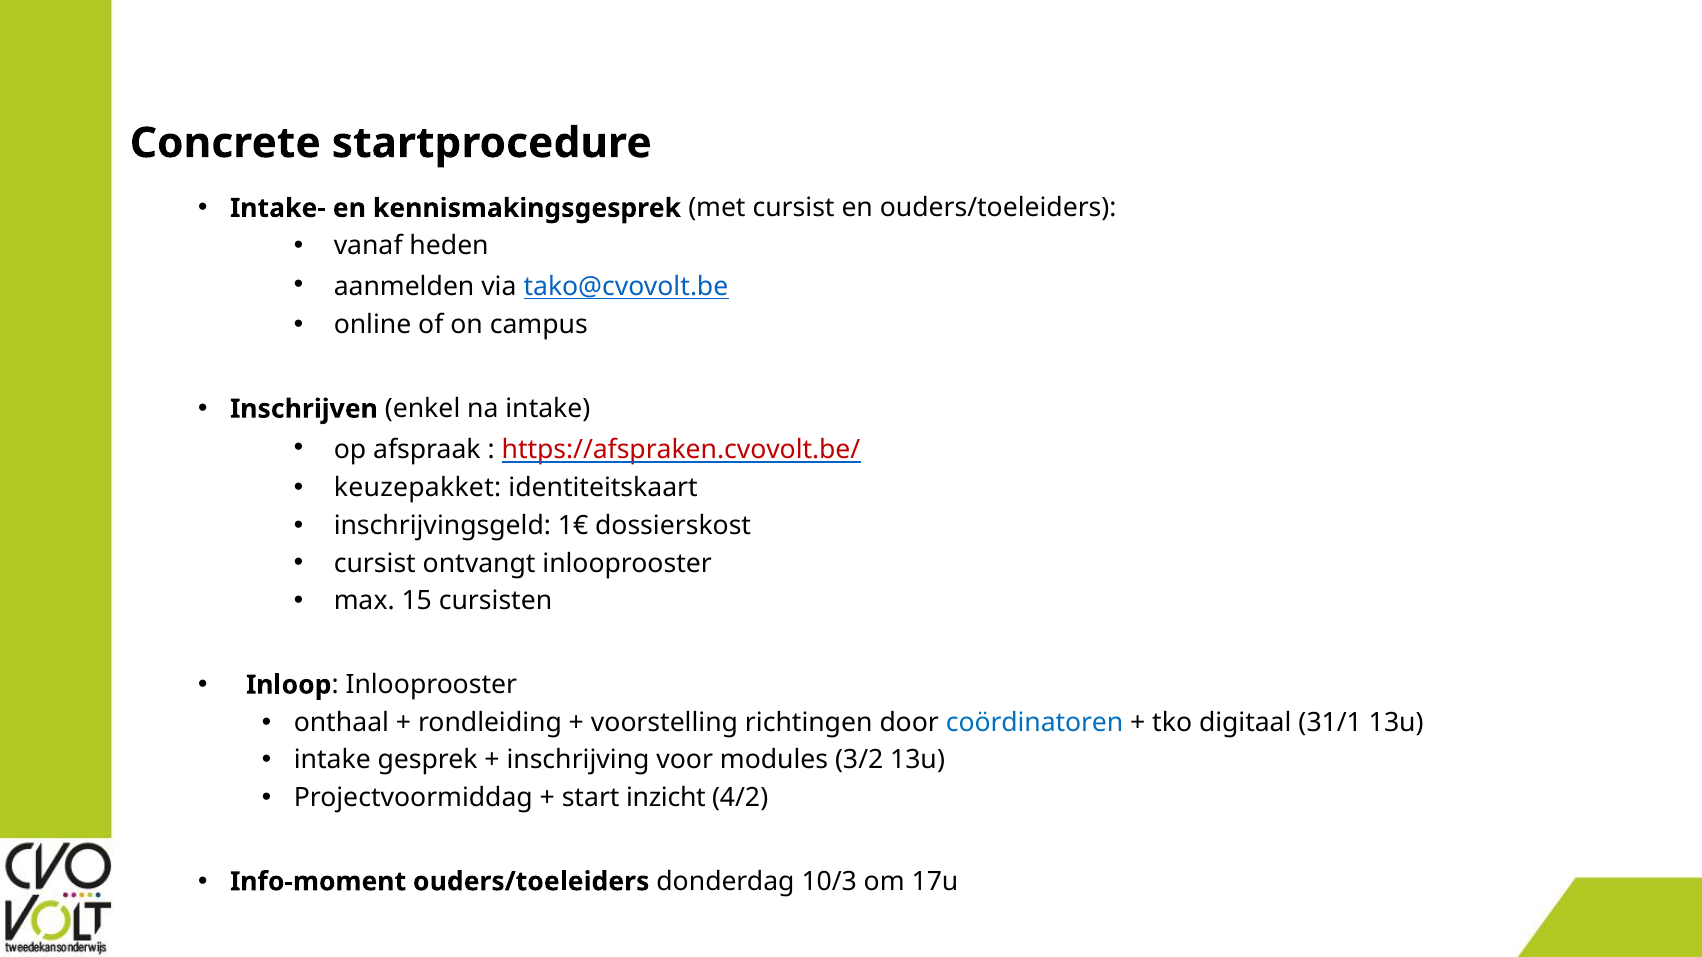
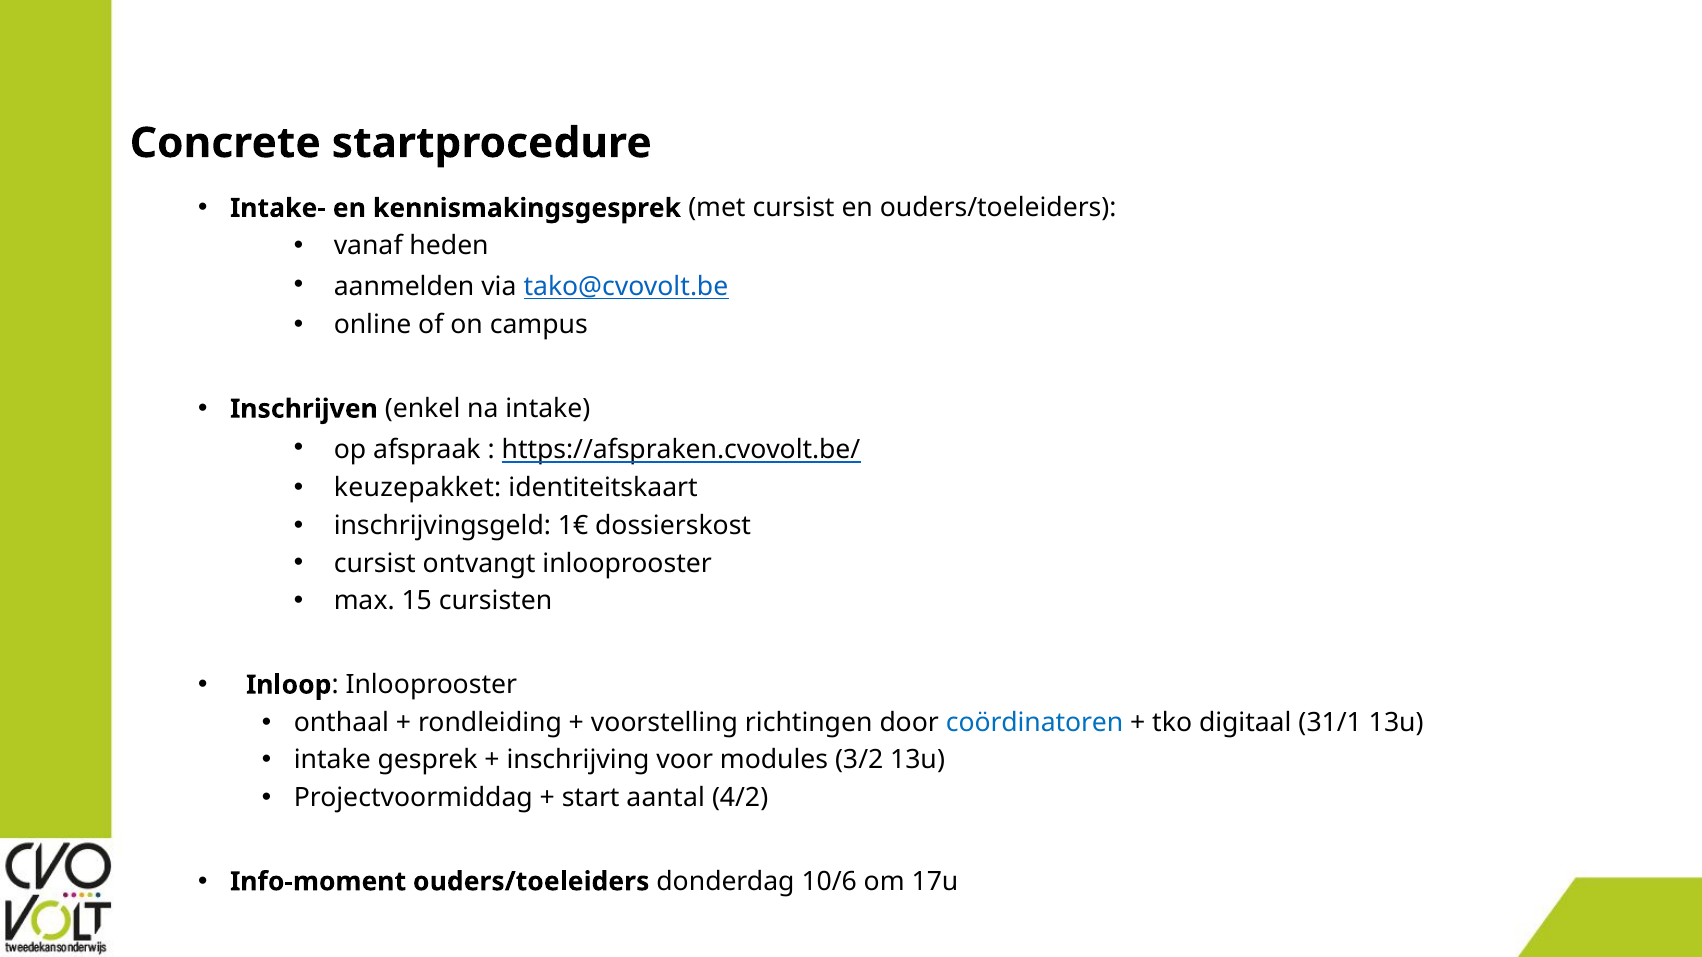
https://afspraken.cvovolt.be/ colour: red -> black
inzicht: inzicht -> aantal
10/3: 10/3 -> 10/6
